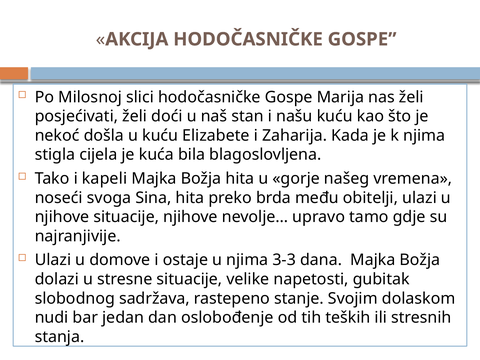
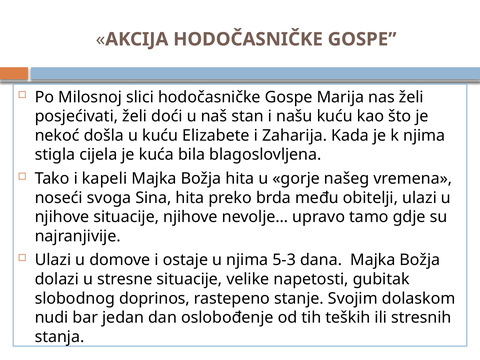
3-3: 3-3 -> 5-3
sadržava: sadržava -> doprinos
